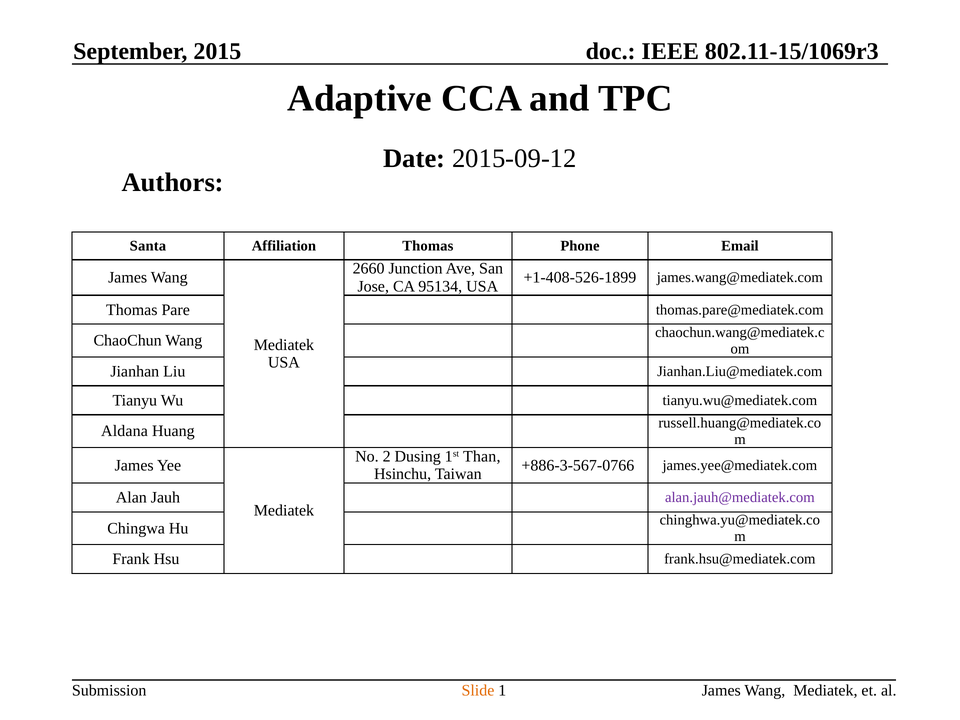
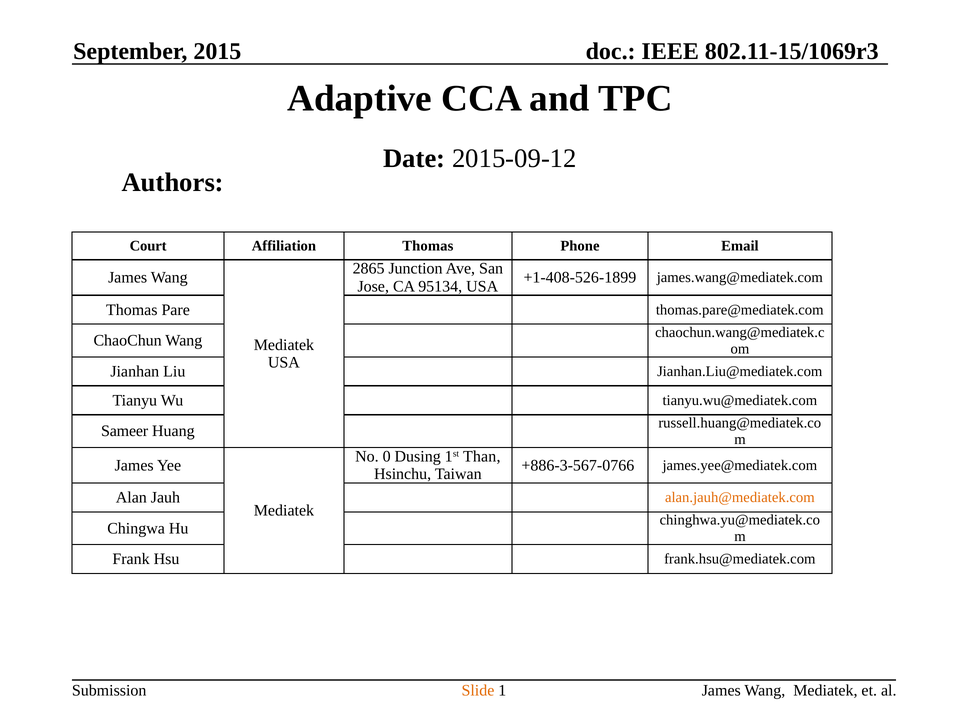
Santa: Santa -> Court
2660: 2660 -> 2865
Aldana: Aldana -> Sameer
2: 2 -> 0
alan.jauh@mediatek.com colour: purple -> orange
